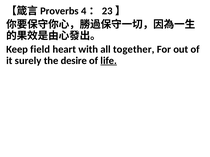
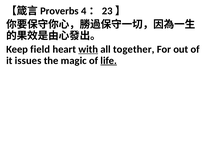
with underline: none -> present
surely: surely -> issues
desire: desire -> magic
